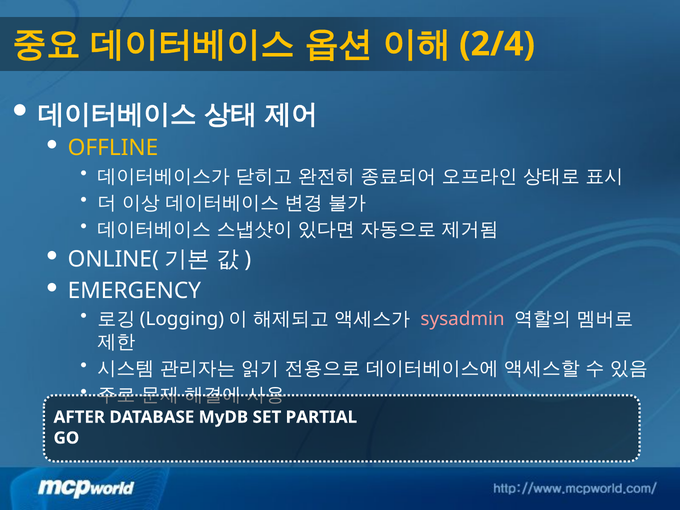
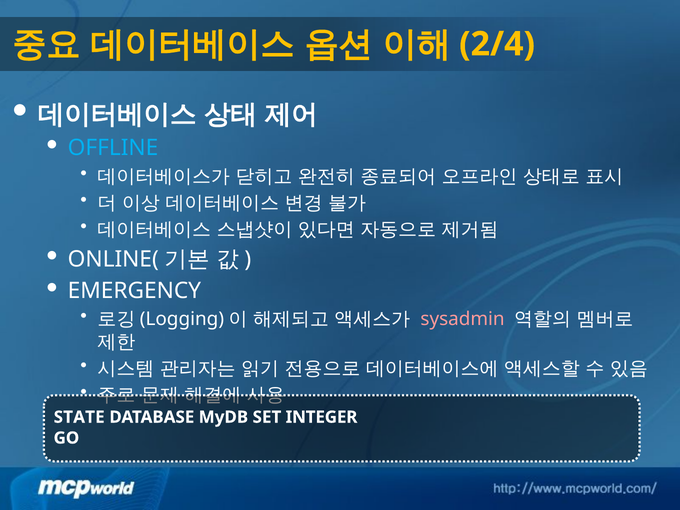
OFFLINE colour: yellow -> light blue
AFTER: AFTER -> STATE
PARTIAL: PARTIAL -> INTEGER
